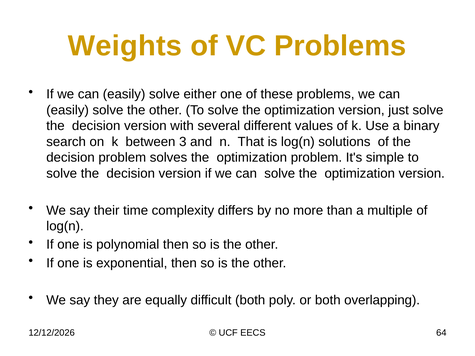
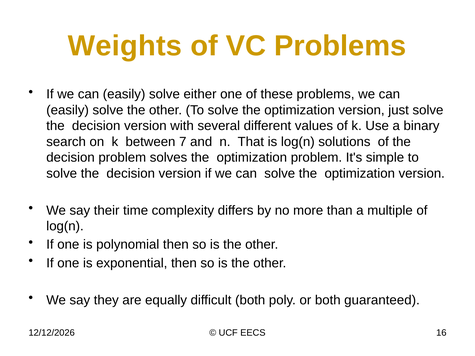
3: 3 -> 7
overlapping: overlapping -> guaranteed
64: 64 -> 16
